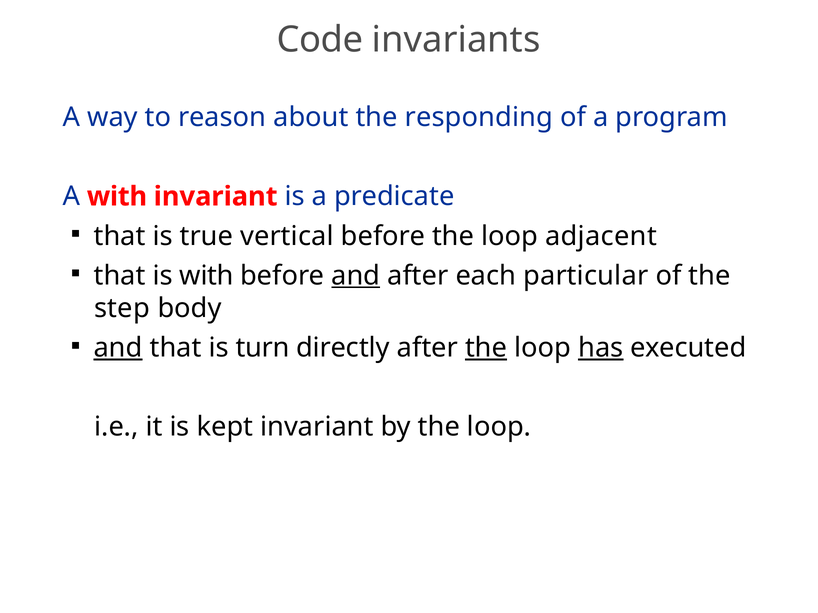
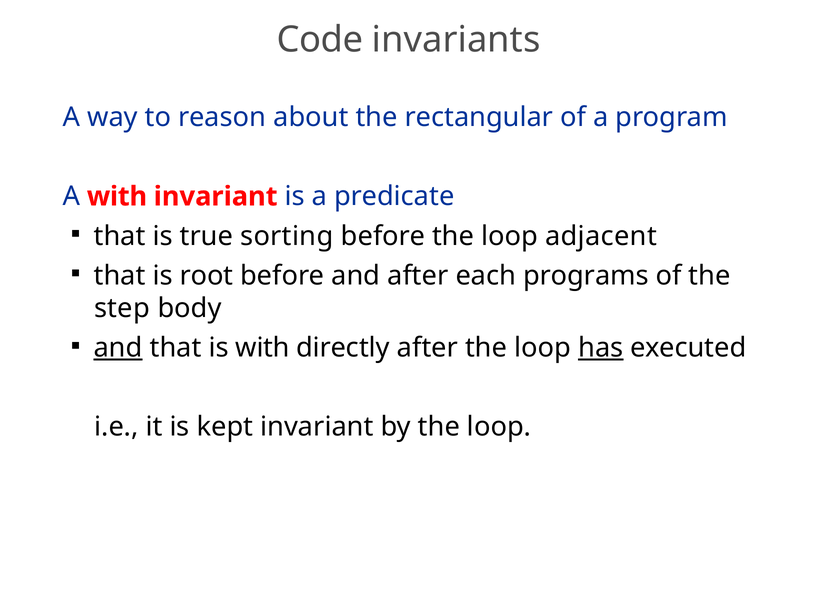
responding: responding -> rectangular
vertical: vertical -> sorting
is with: with -> root
and at (356, 276) underline: present -> none
particular: particular -> programs
is turn: turn -> with
the at (486, 348) underline: present -> none
